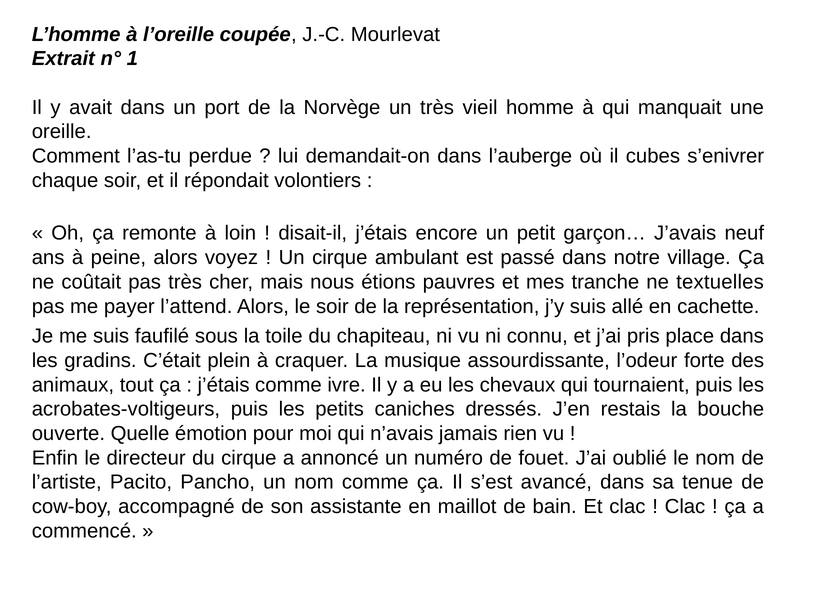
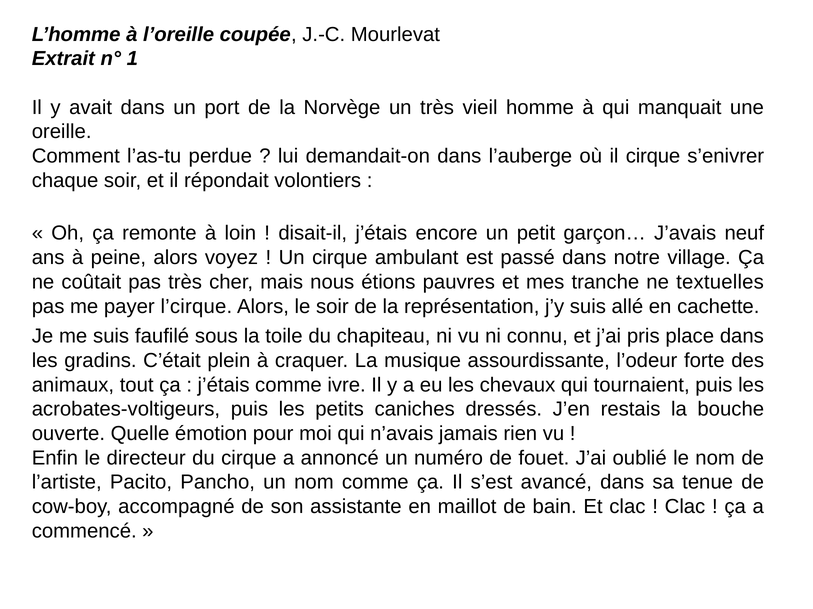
il cubes: cubes -> cirque
l’attend: l’attend -> l’cirque
